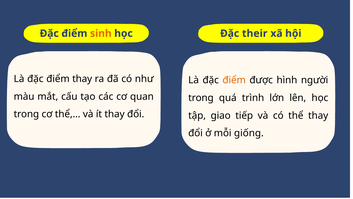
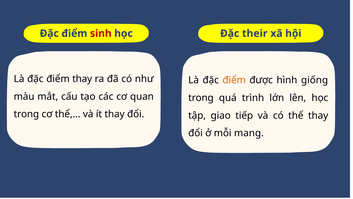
sinh colour: orange -> red
người: người -> giống
giống: giống -> mang
